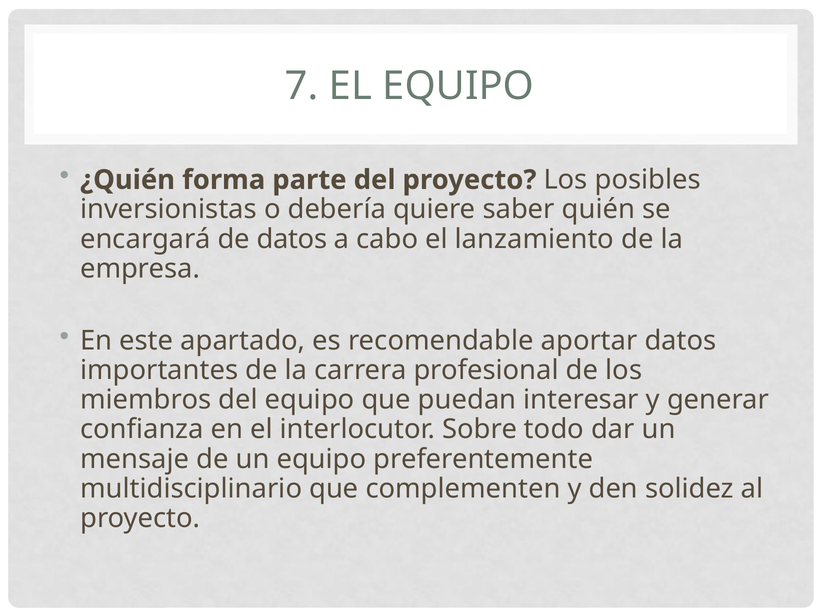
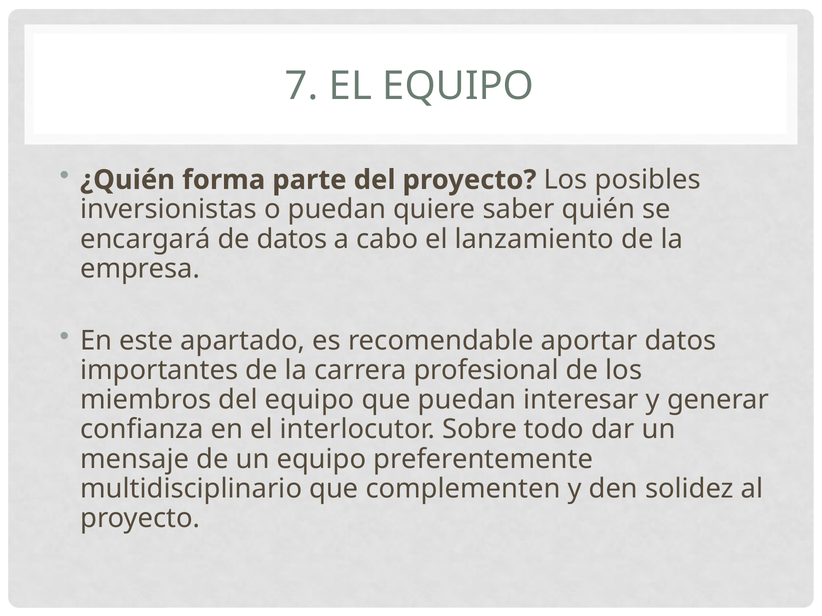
o debería: debería -> puedan
